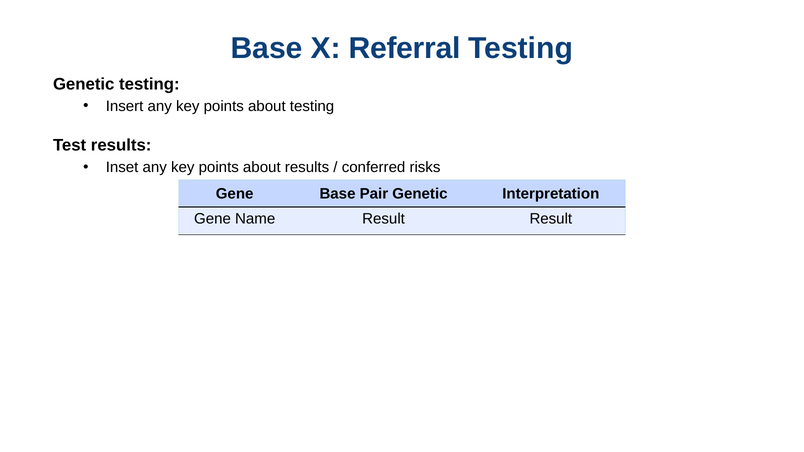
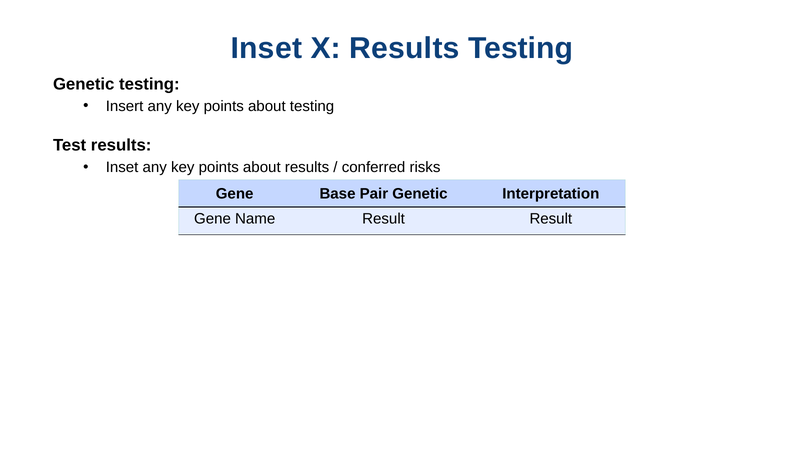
Base at (267, 48): Base -> Inset
X Referral: Referral -> Results
